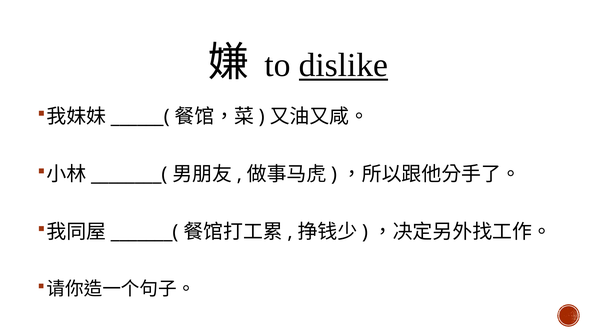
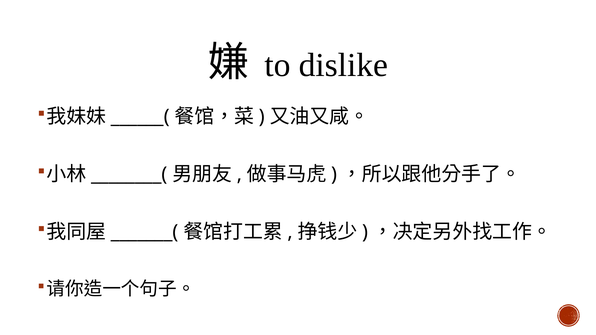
dislike underline: present -> none
